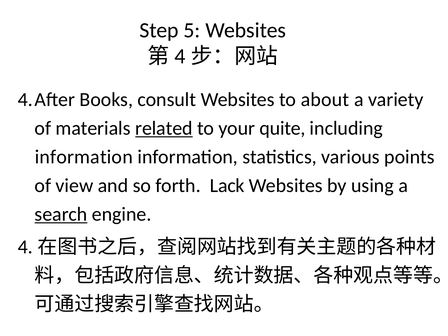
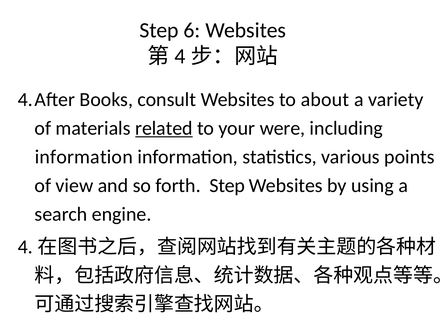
5: 5 -> 6
quite: quite -> were
forth Lack: Lack -> Step
search underline: present -> none
